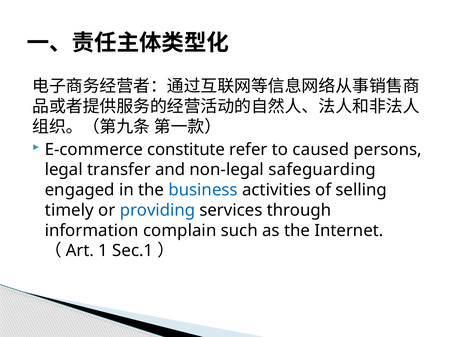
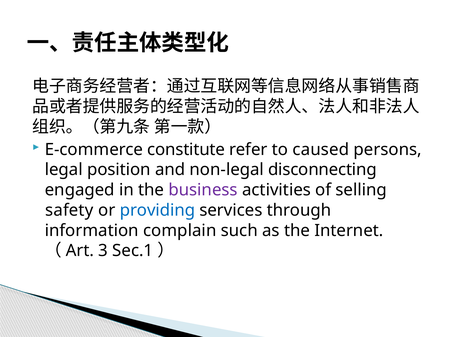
transfer: transfer -> position
safeguarding: safeguarding -> disconnecting
business colour: blue -> purple
timely: timely -> safety
1: 1 -> 3
